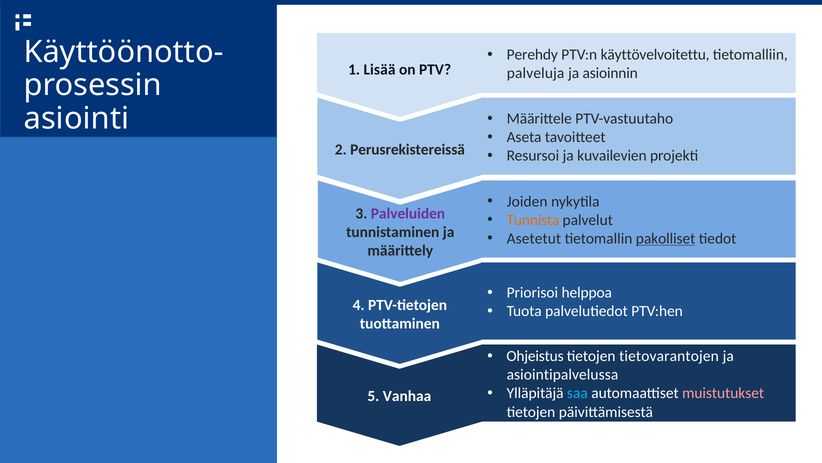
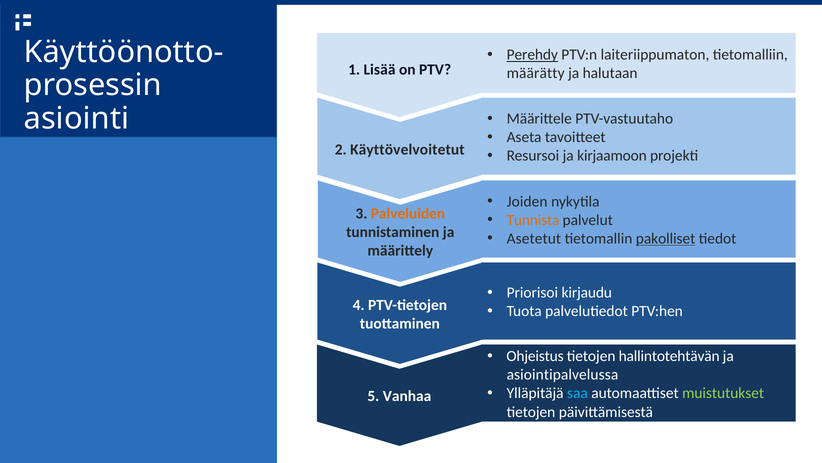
Perehdy underline: none -> present
käyttövelvoitettu: käyttövelvoitettu -> laiteriippumaton
palveluja: palveluja -> määrätty
asioinnin: asioinnin -> halutaan
Perusrekistereissä: Perusrekistereissä -> Käyttövelvoitetut
kuvailevien: kuvailevien -> kirjaamoon
Palveluiden colour: purple -> orange
helppoa: helppoa -> kirjaudu
tietovarantojen: tietovarantojen -> hallintotehtävän
muistutukset colour: pink -> light green
